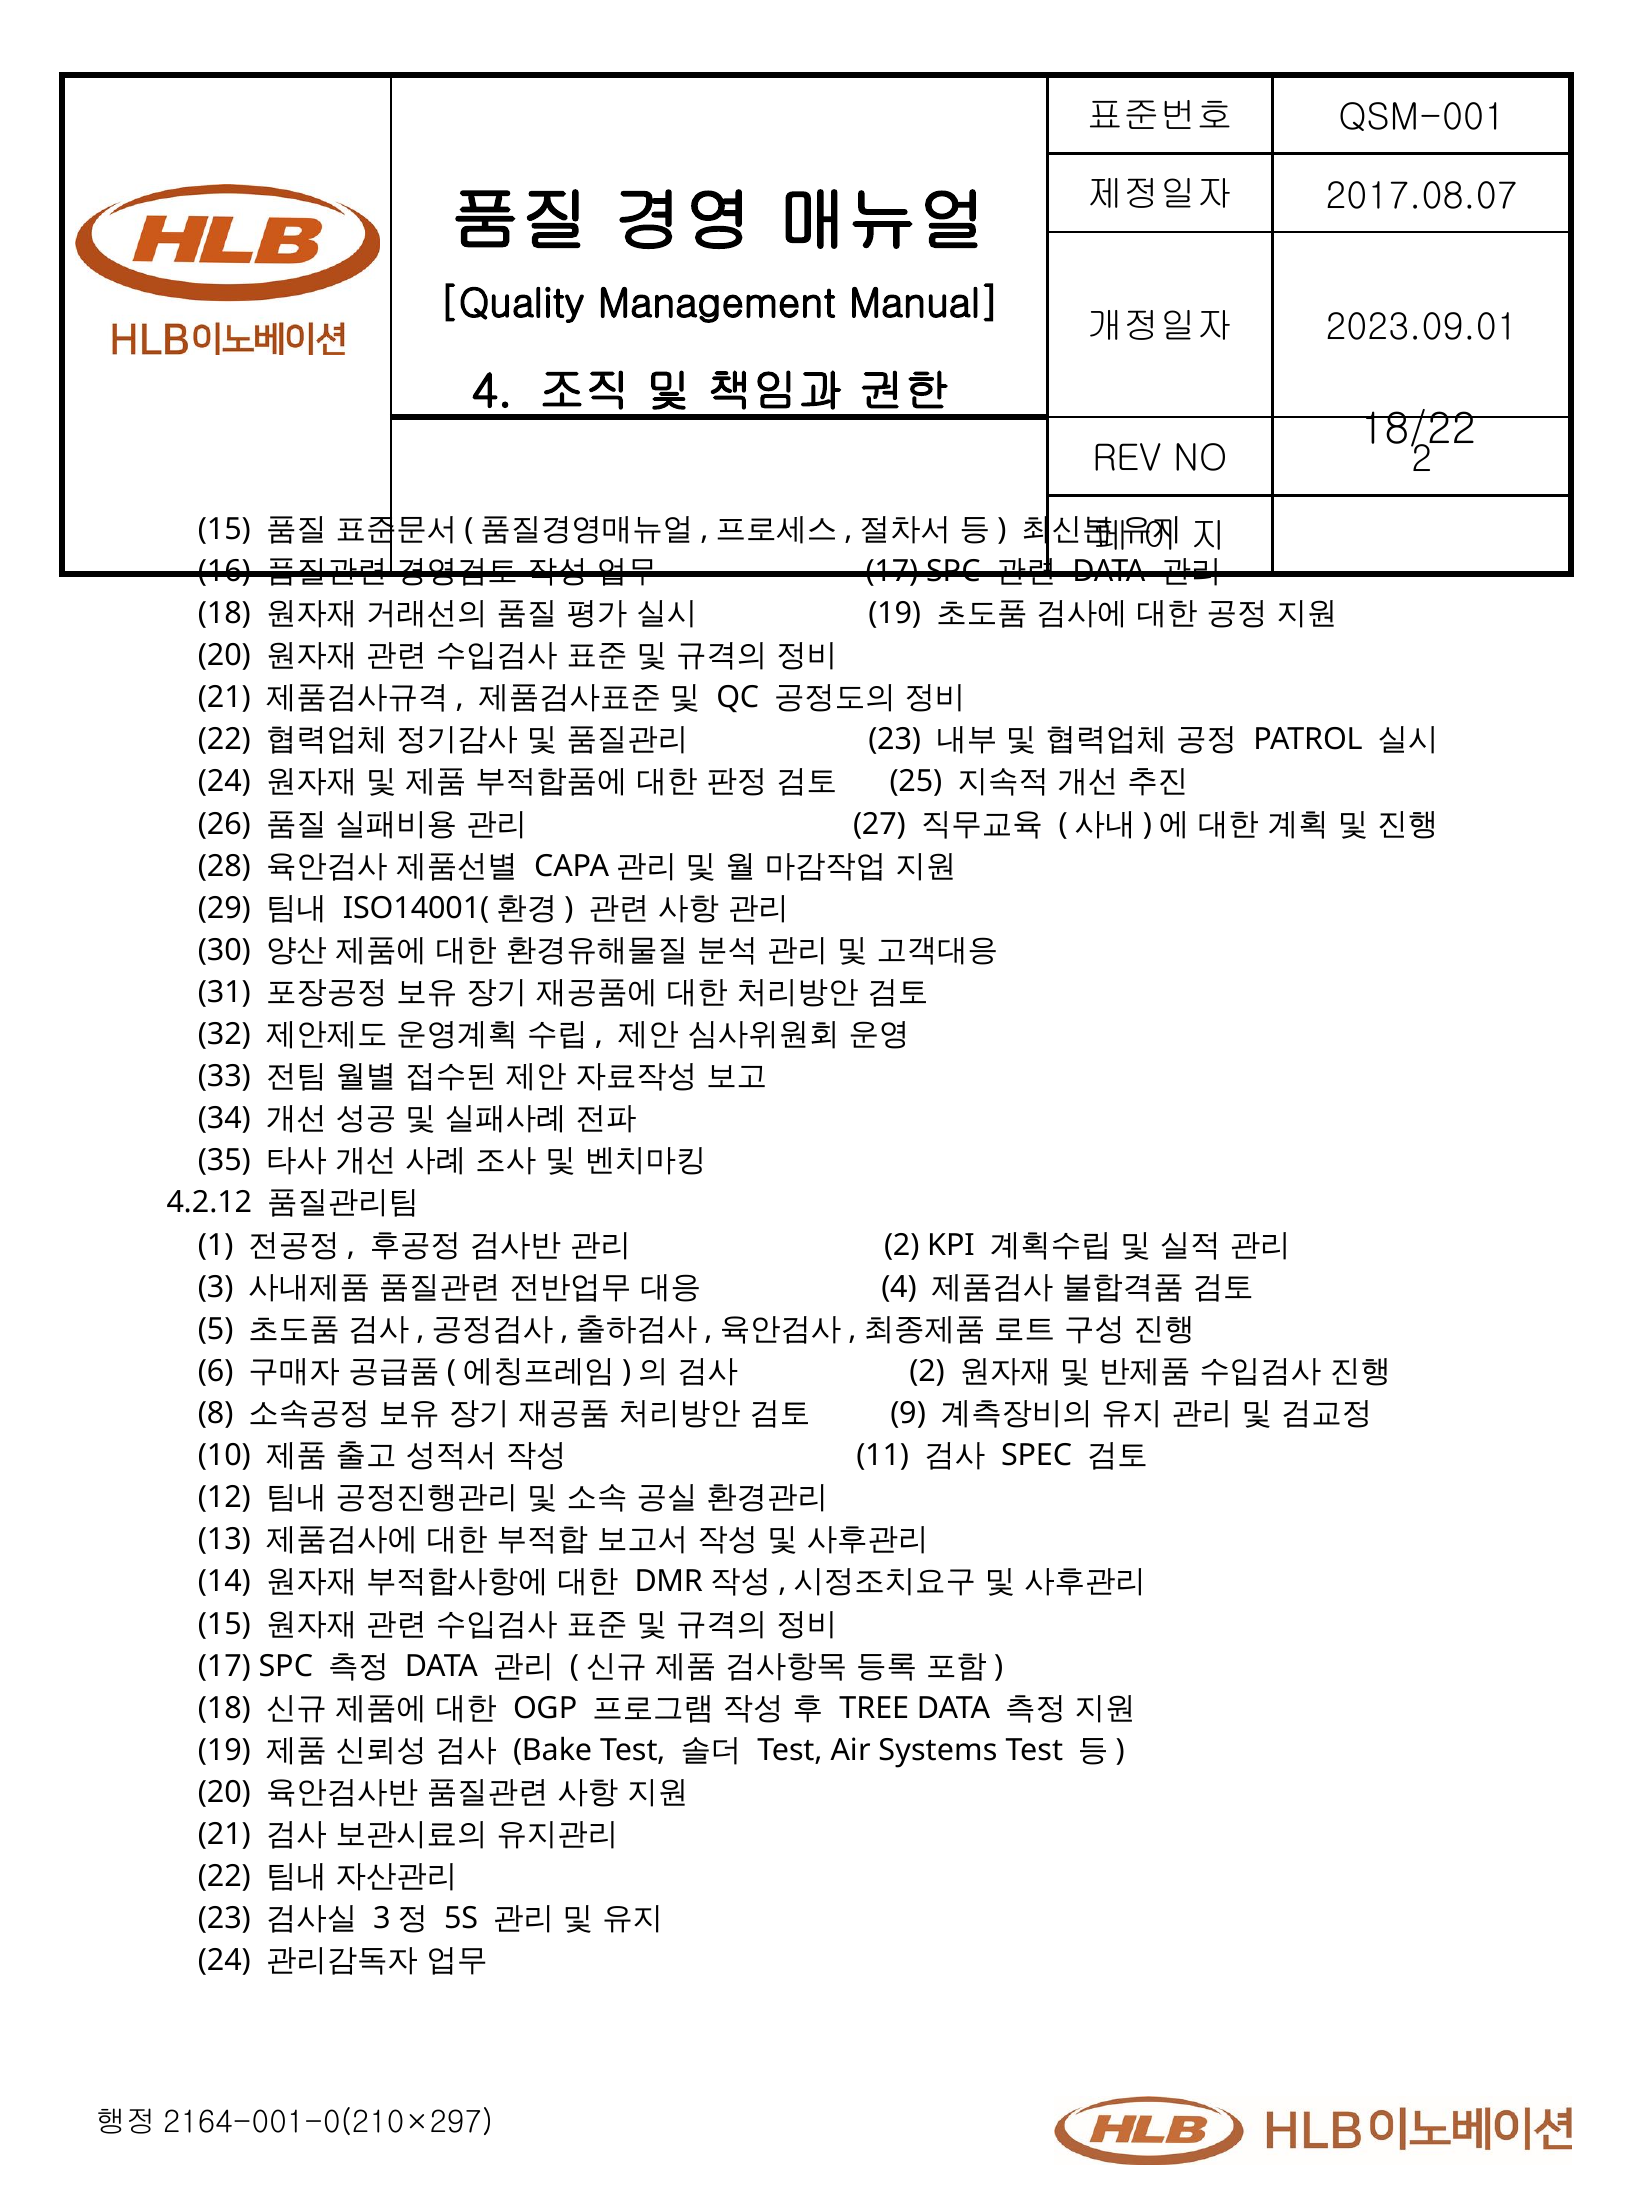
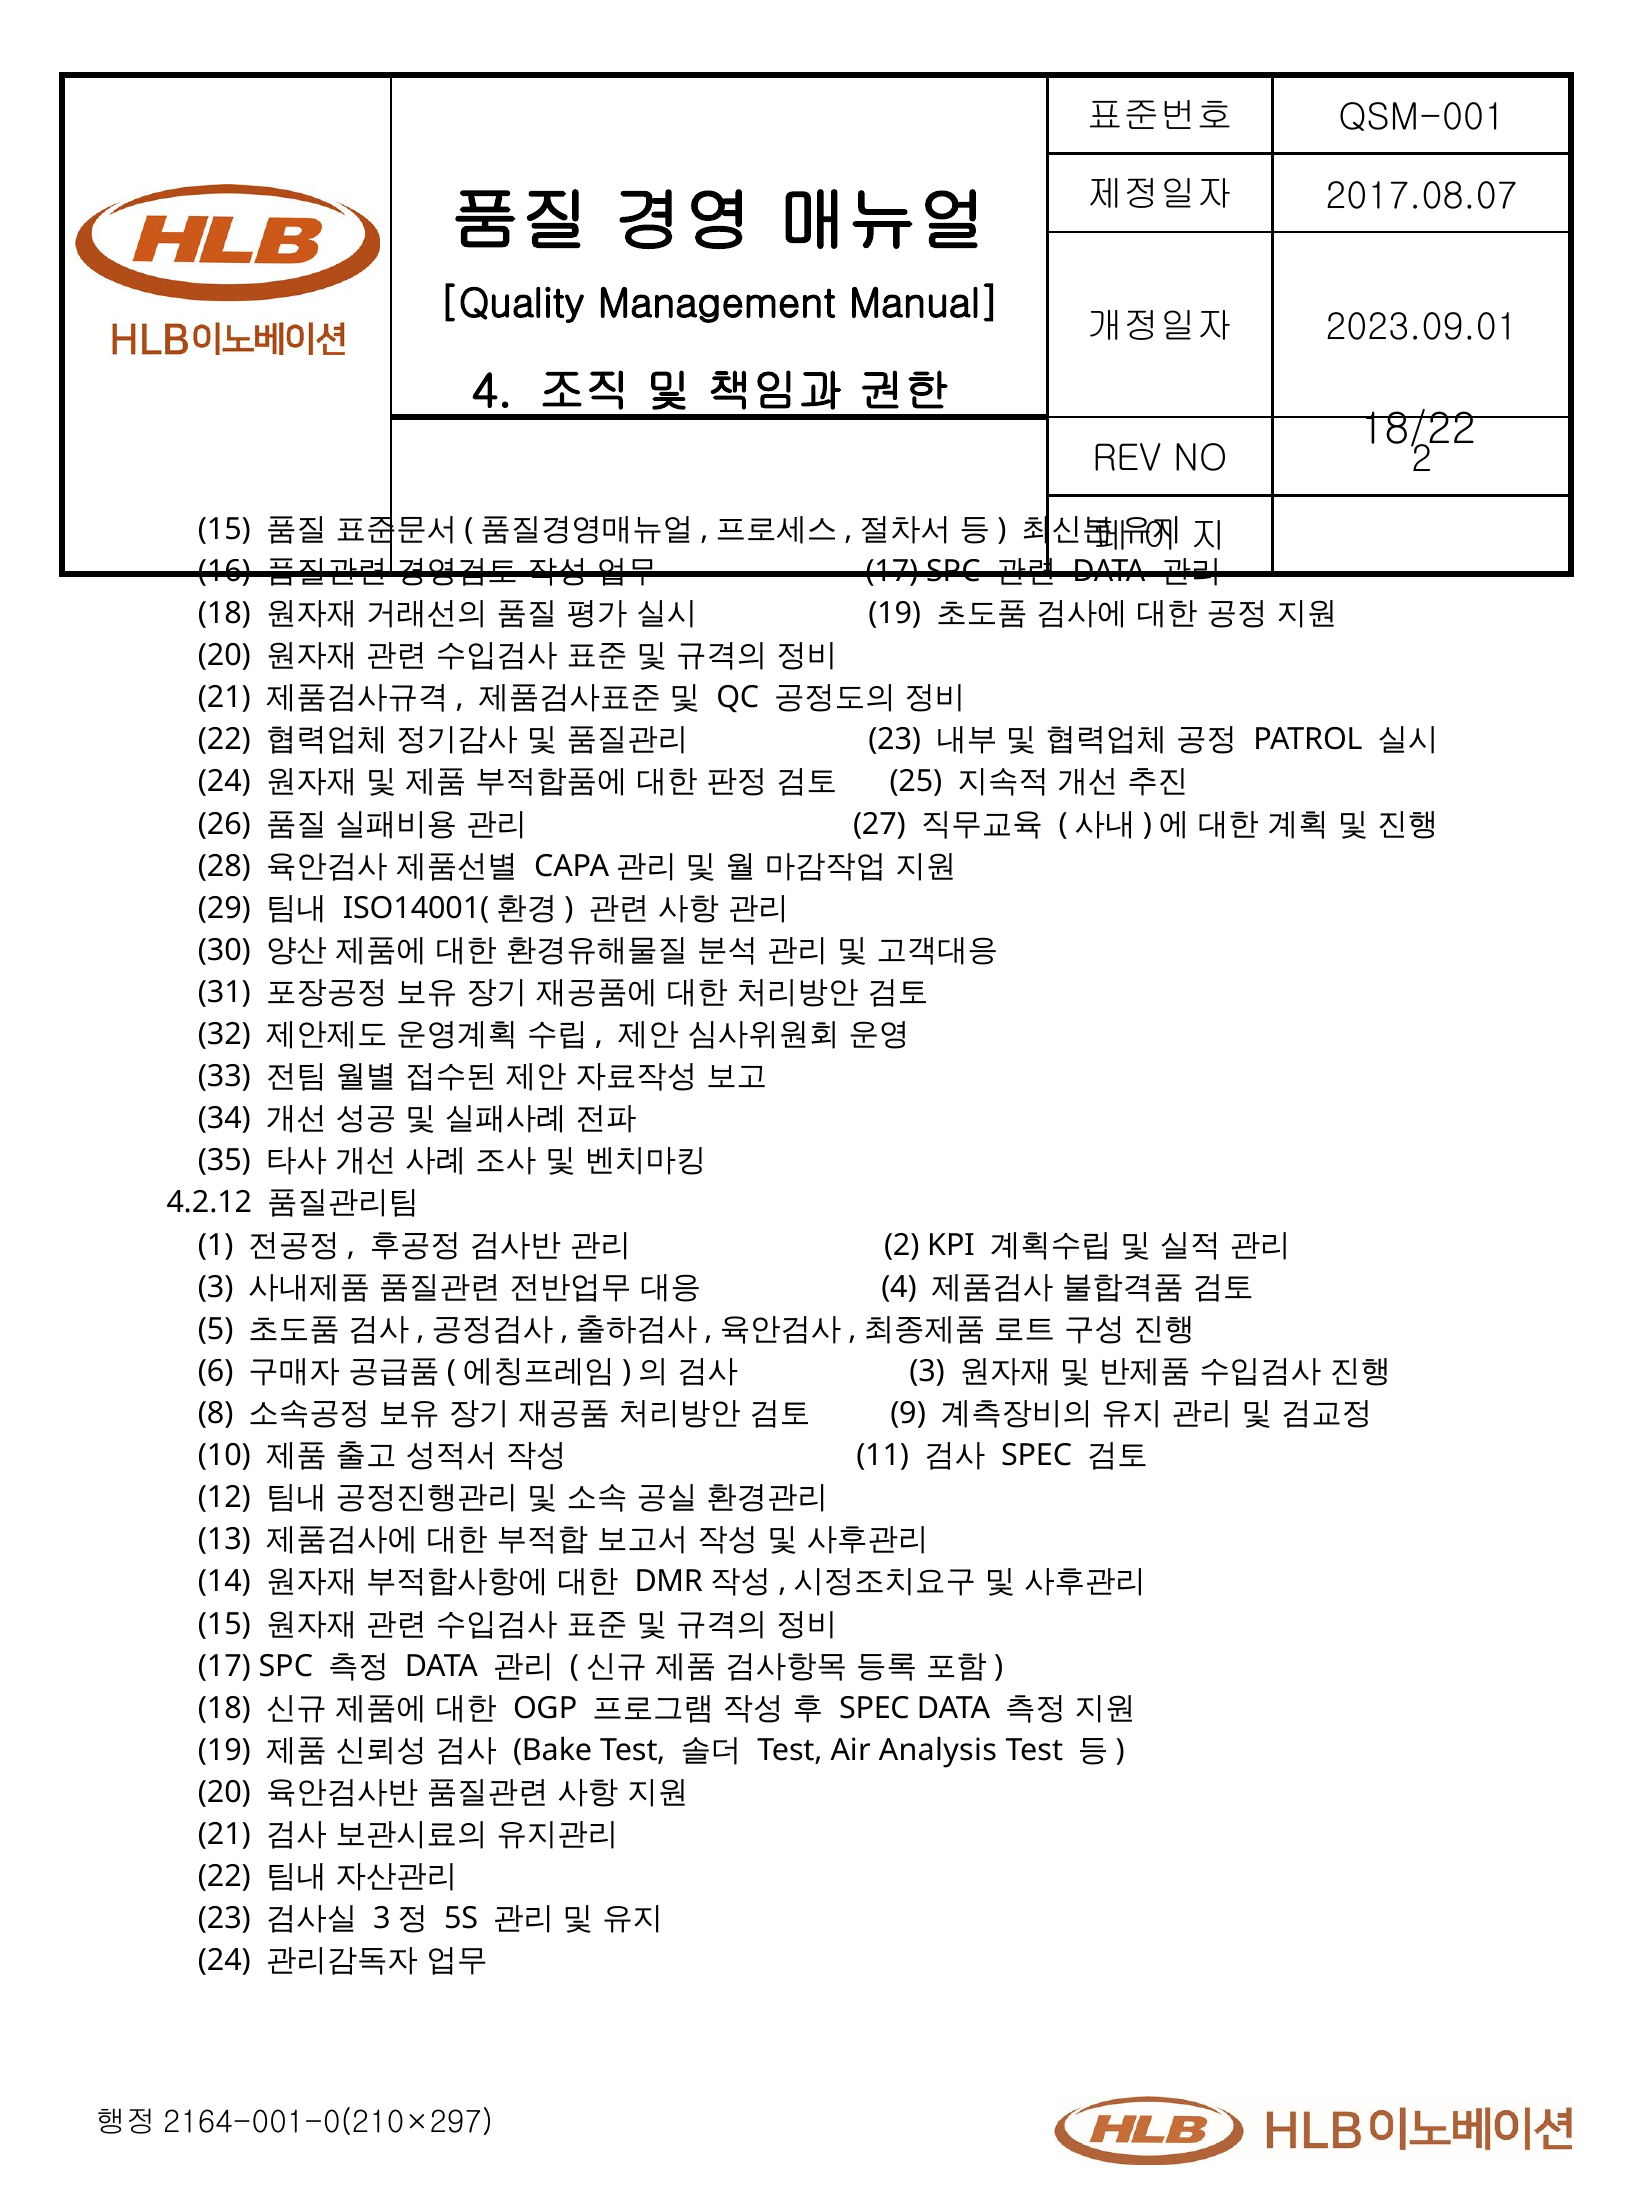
2 at (927, 1371): 2 -> 3
TREE at (874, 1708): TREE -> SPEC
Systems: Systems -> Analysis
